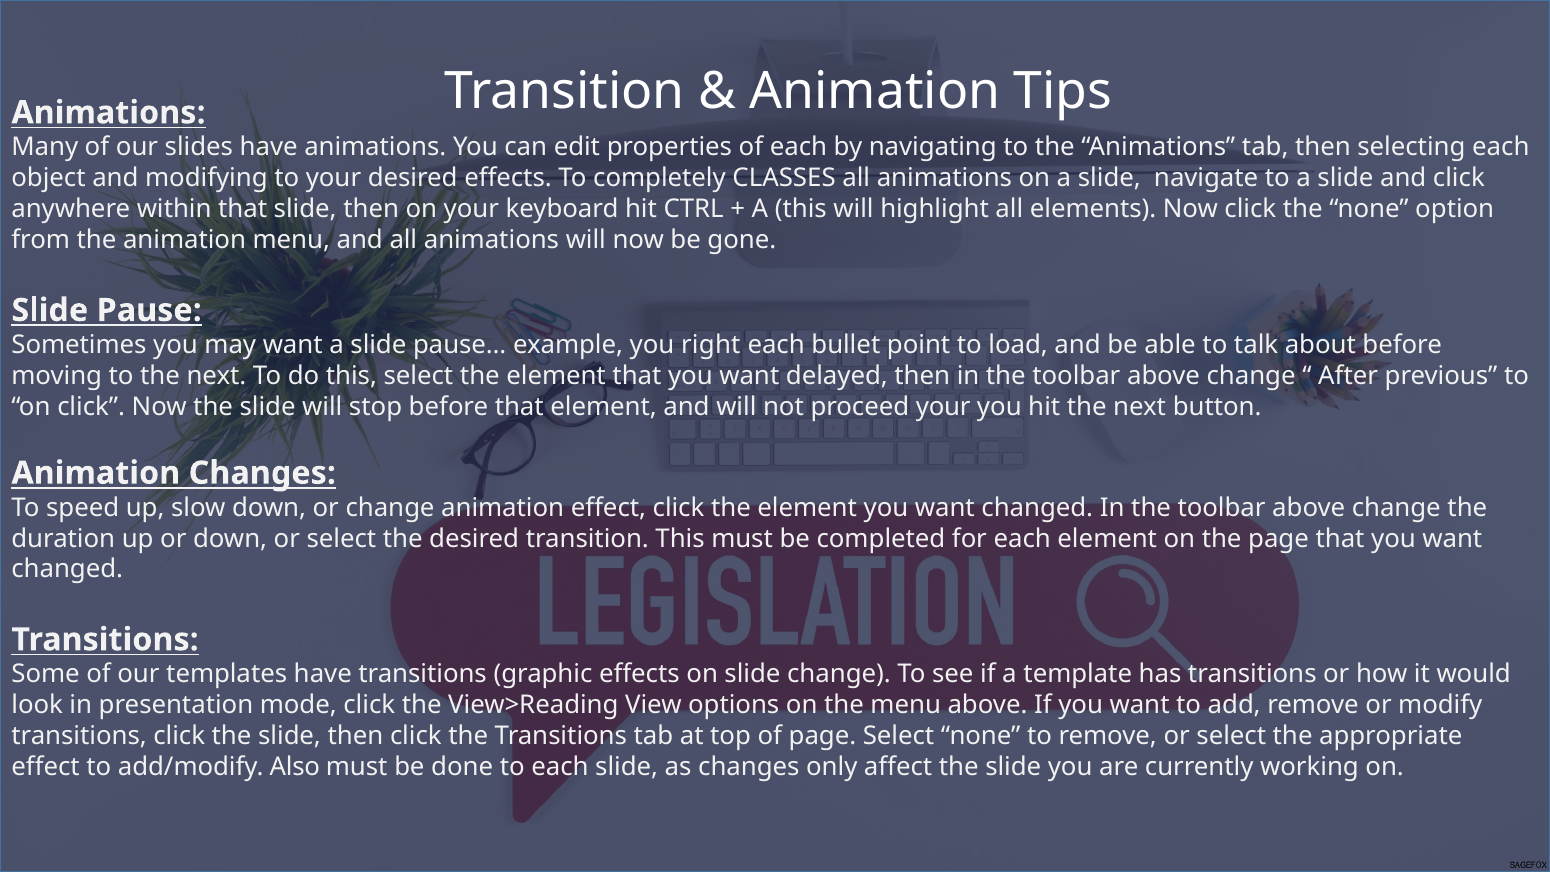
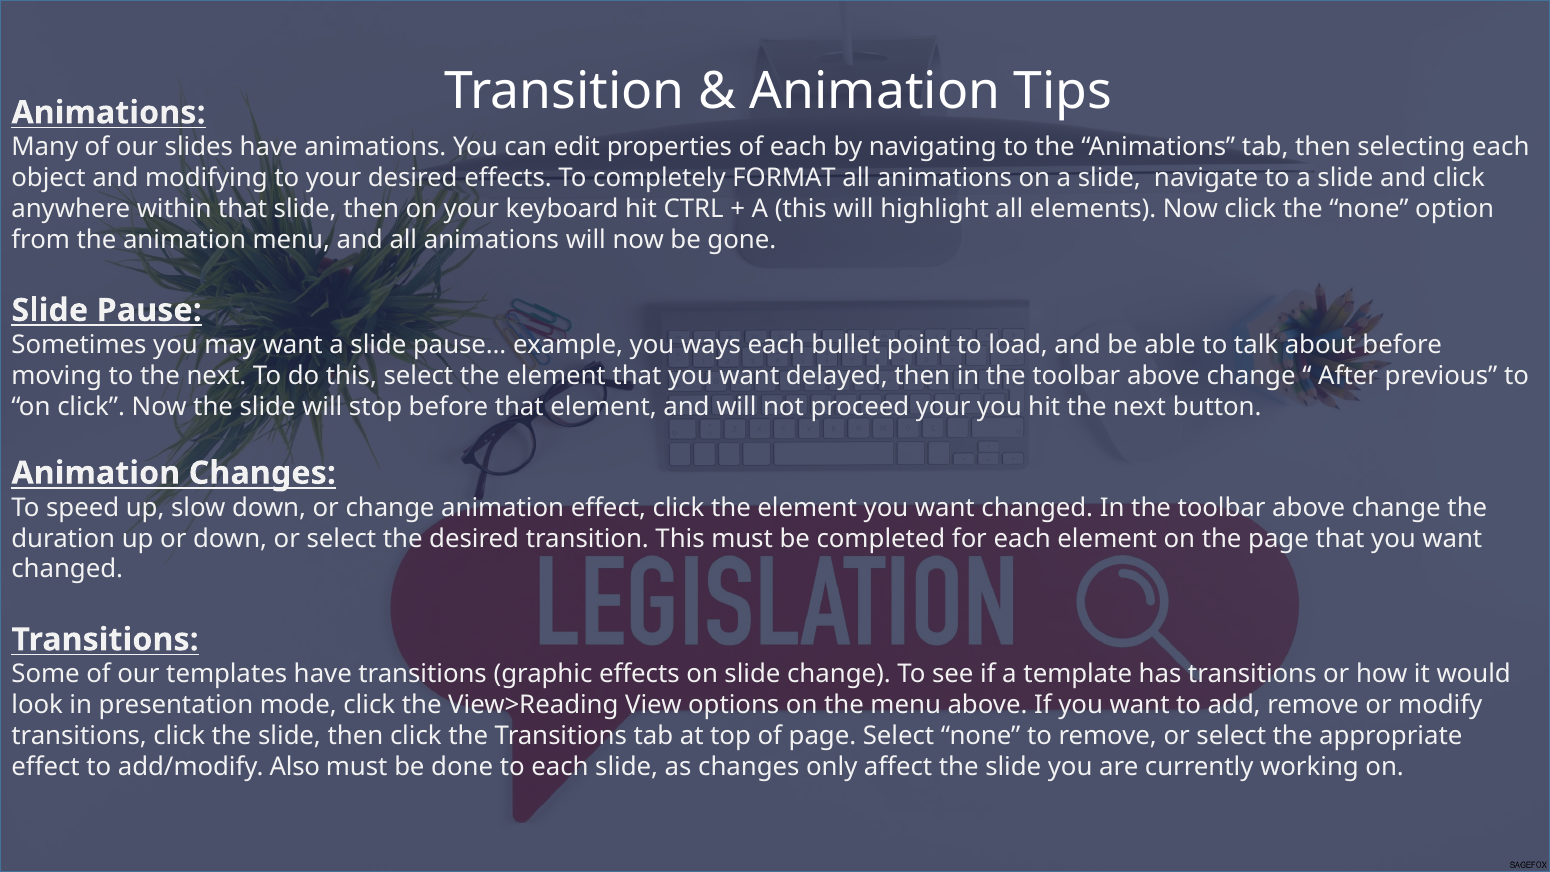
CLASSES: CLASSES -> FORMAT
right: right -> ways
